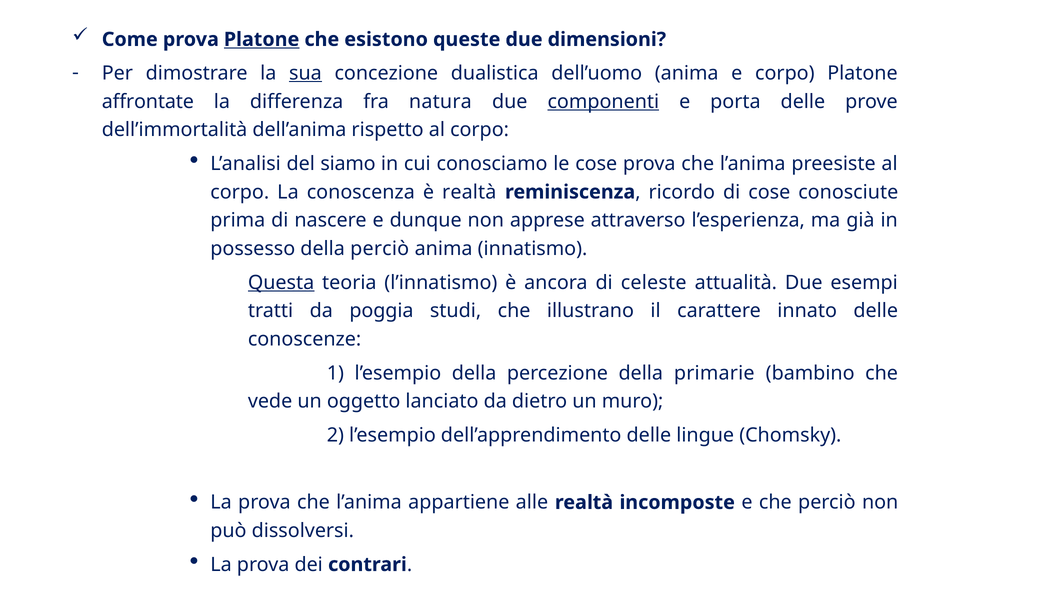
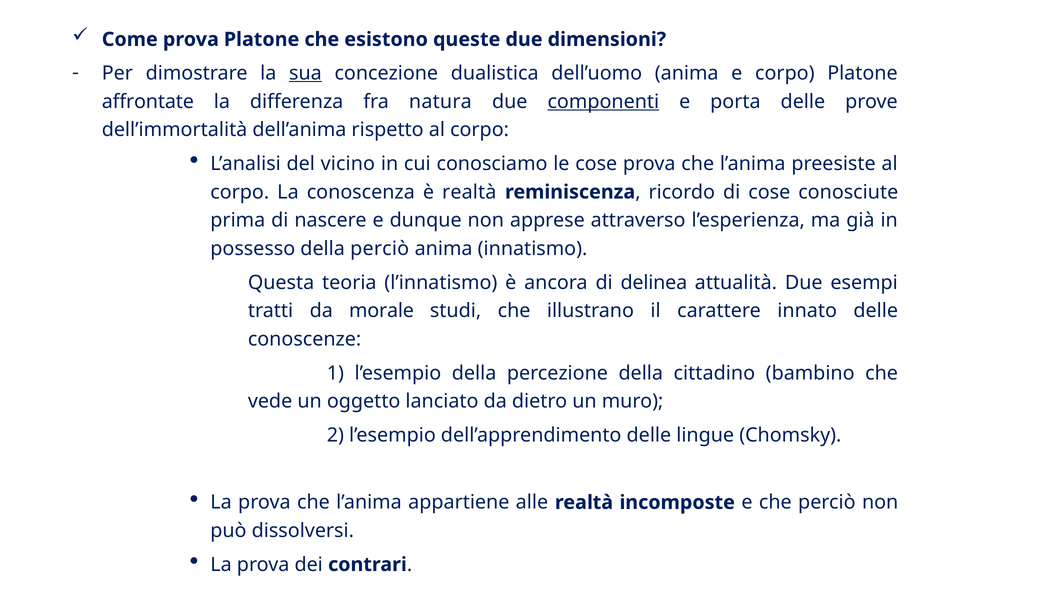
Platone at (262, 39) underline: present -> none
siamo: siamo -> vicino
Questa underline: present -> none
celeste: celeste -> delinea
poggia: poggia -> morale
primarie: primarie -> cittadino
